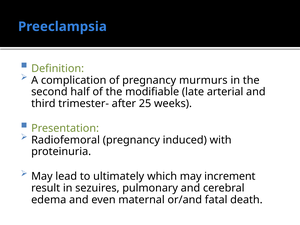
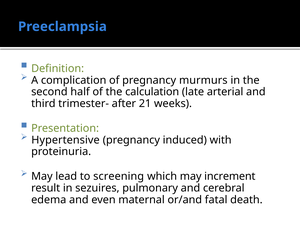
modifiable: modifiable -> calculation
25: 25 -> 21
Radiofemoral: Radiofemoral -> Hypertensive
ultimately: ultimately -> screening
